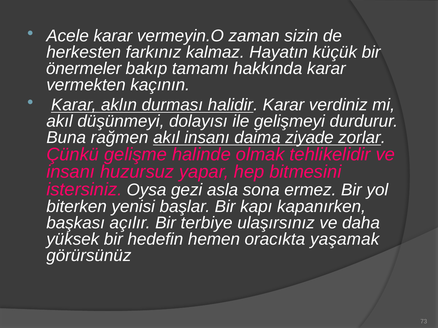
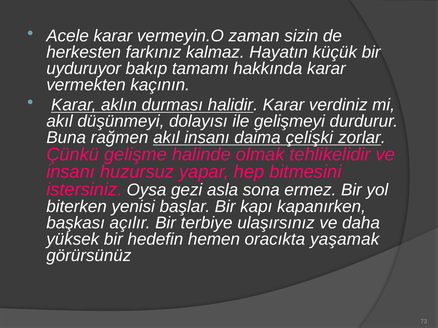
önermeler: önermeler -> uyduruyor
ziyade: ziyade -> çelişki
